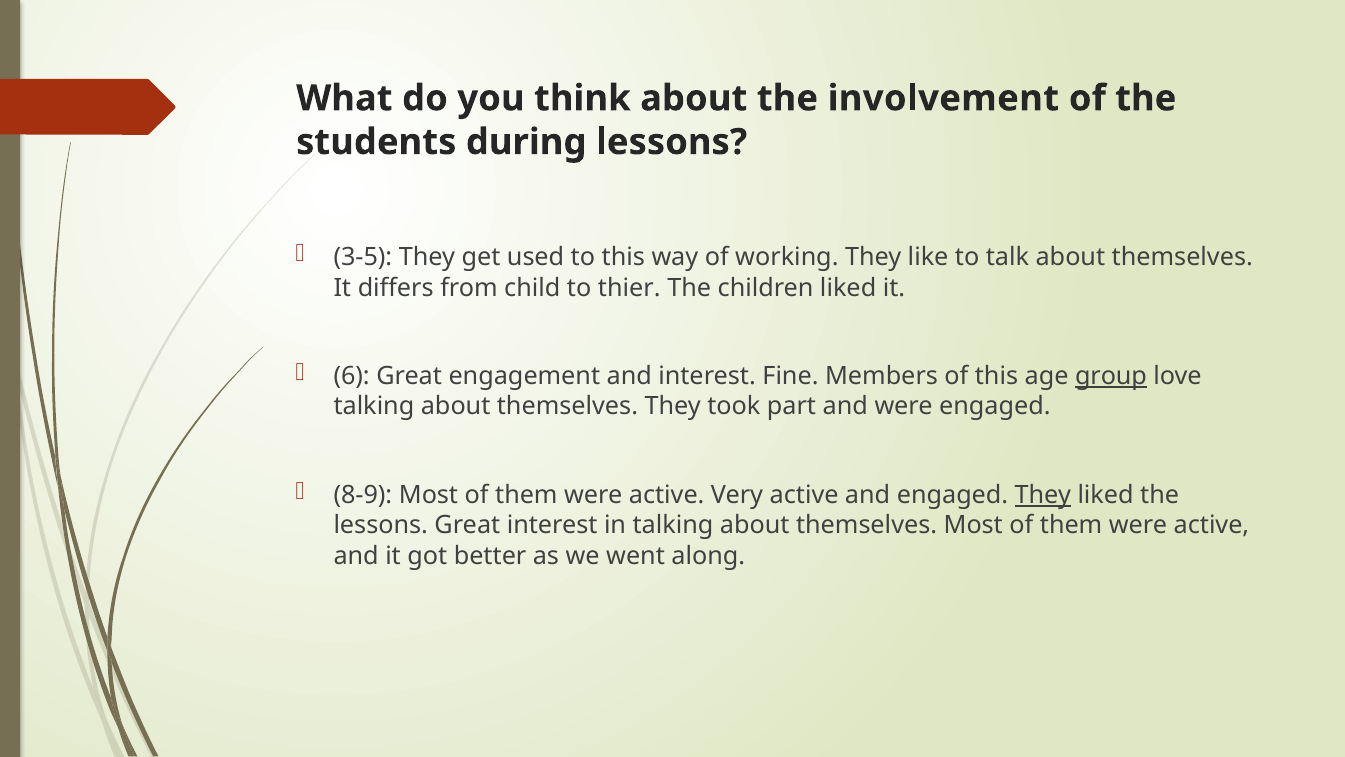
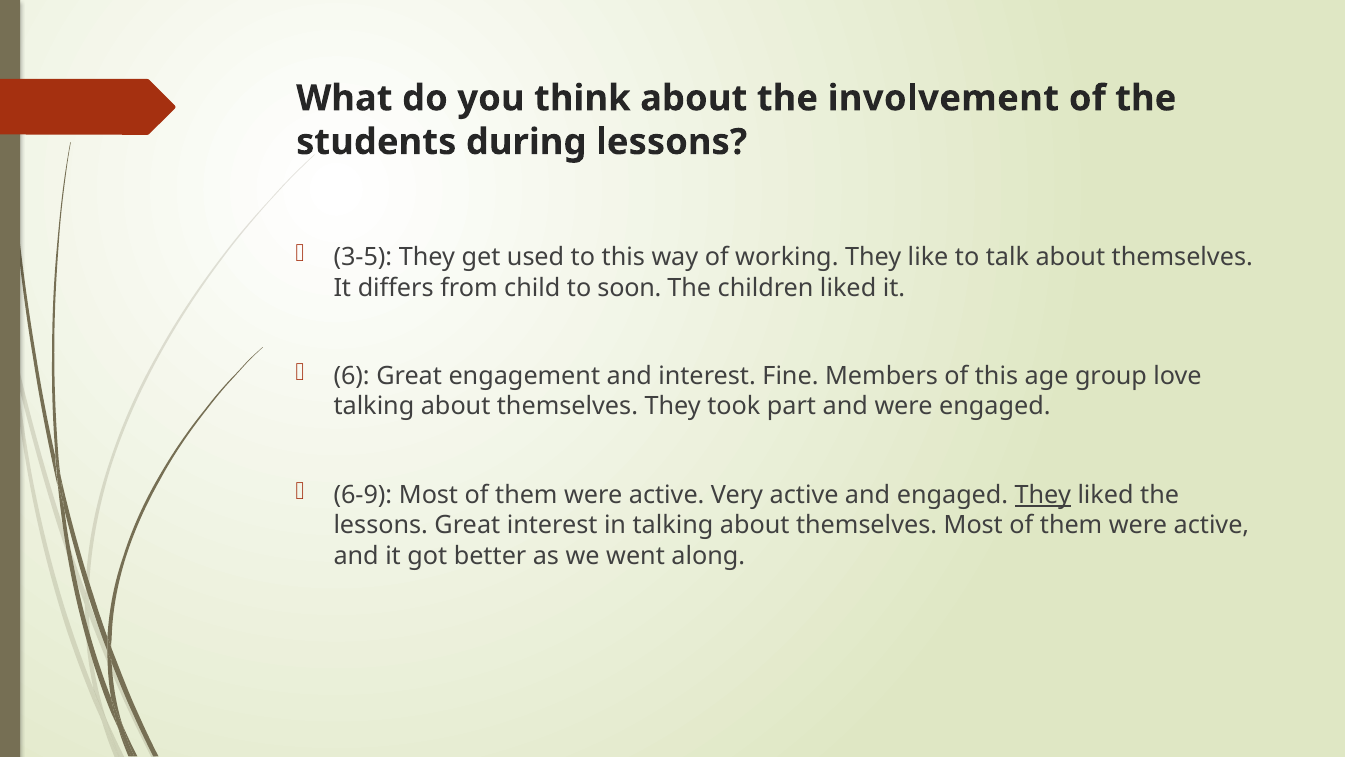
thier: thier -> soon
group underline: present -> none
8-9: 8-9 -> 6-9
